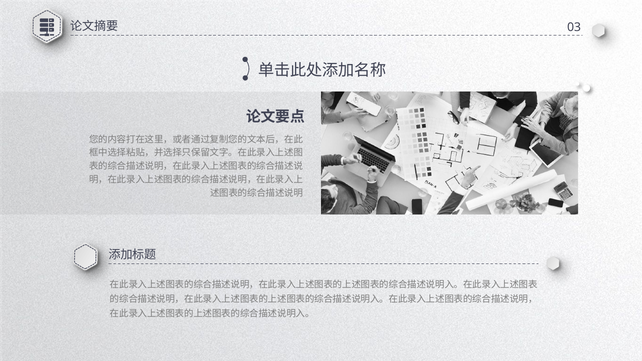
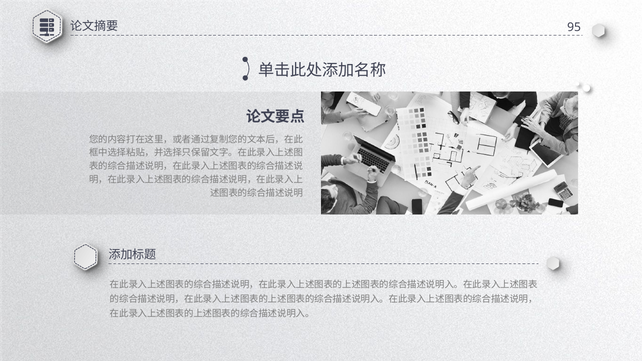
03: 03 -> 95
